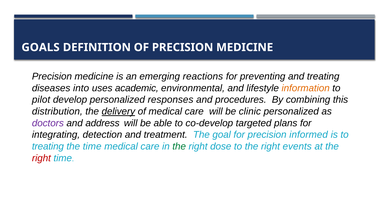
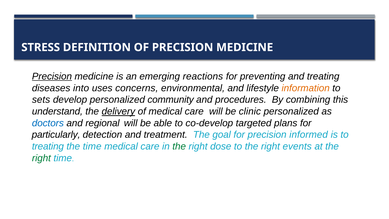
GOALS: GOALS -> STRESS
Precision at (52, 76) underline: none -> present
academic: academic -> concerns
pilot: pilot -> sets
responses: responses -> community
distribution: distribution -> understand
doctors colour: purple -> blue
address: address -> regional
integrating: integrating -> particularly
right at (41, 158) colour: red -> green
